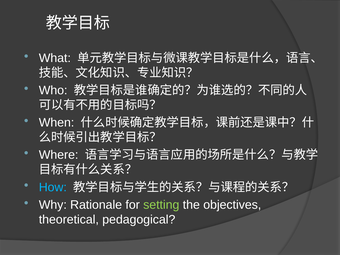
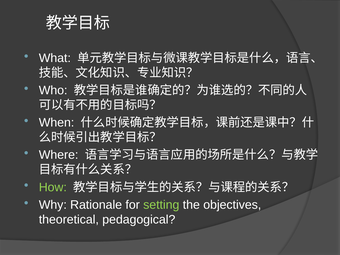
How colour: light blue -> light green
